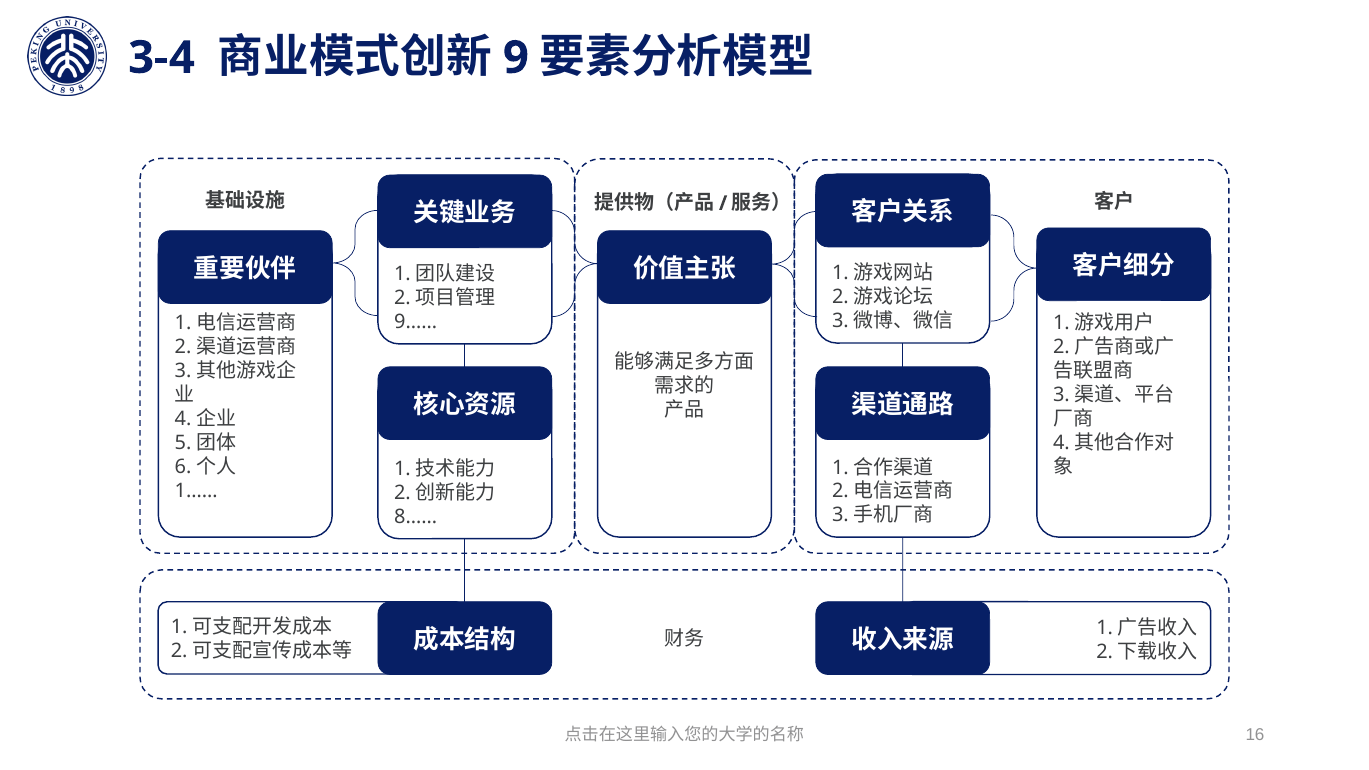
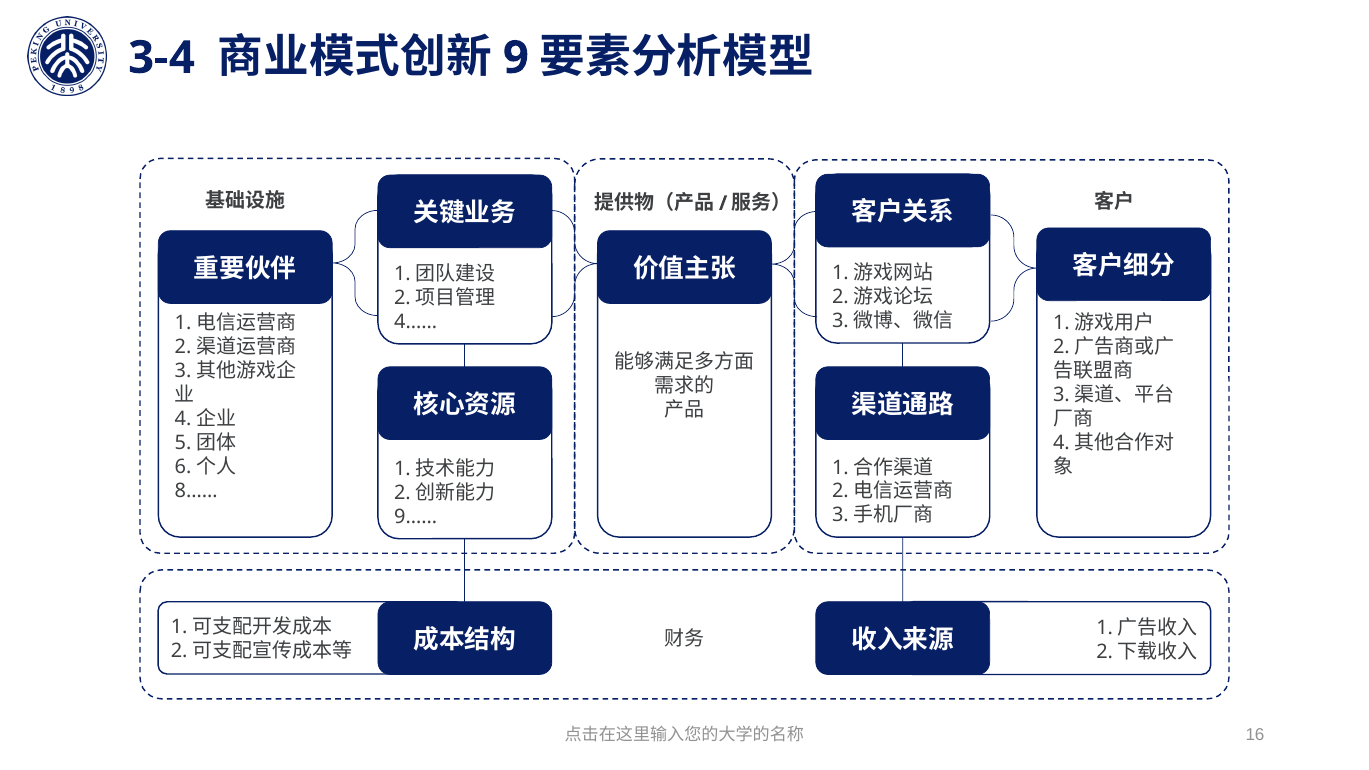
9……: 9…… -> 4……
1……: 1…… -> 8……
8……: 8…… -> 9……
